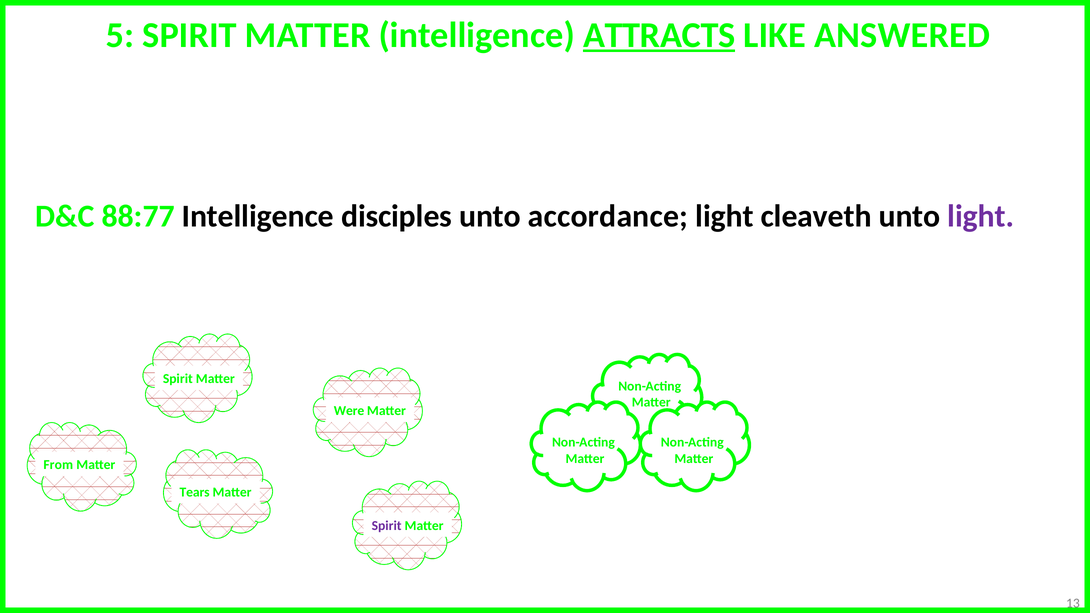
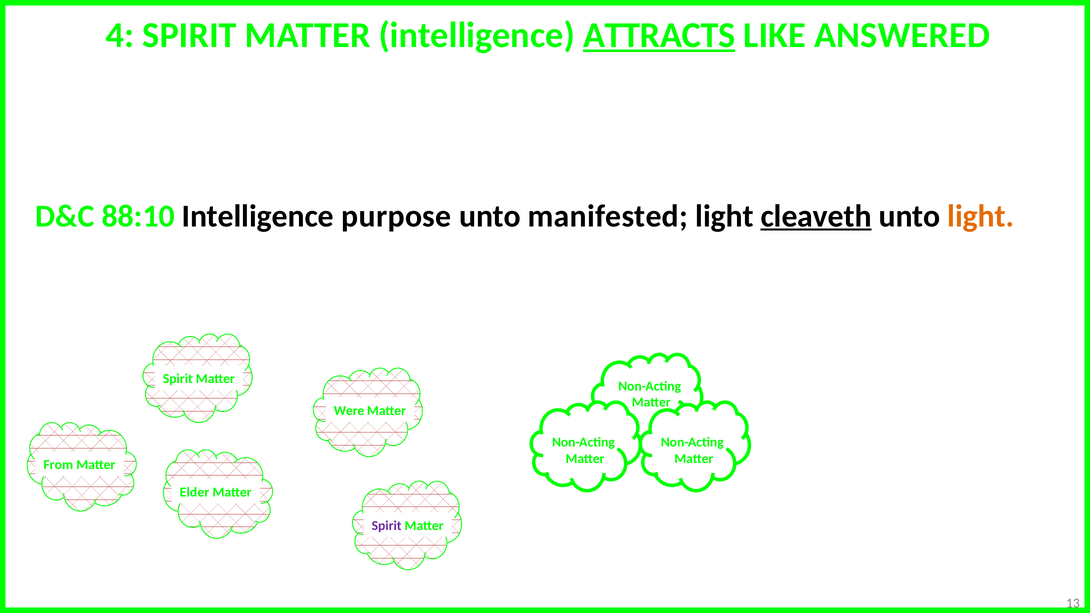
5: 5 -> 4
88:77: 88:77 -> 88:10
disciples: disciples -> purpose
accordance: accordance -> manifested
cleaveth underline: none -> present
light at (981, 216) colour: purple -> orange
Tears: Tears -> Elder
